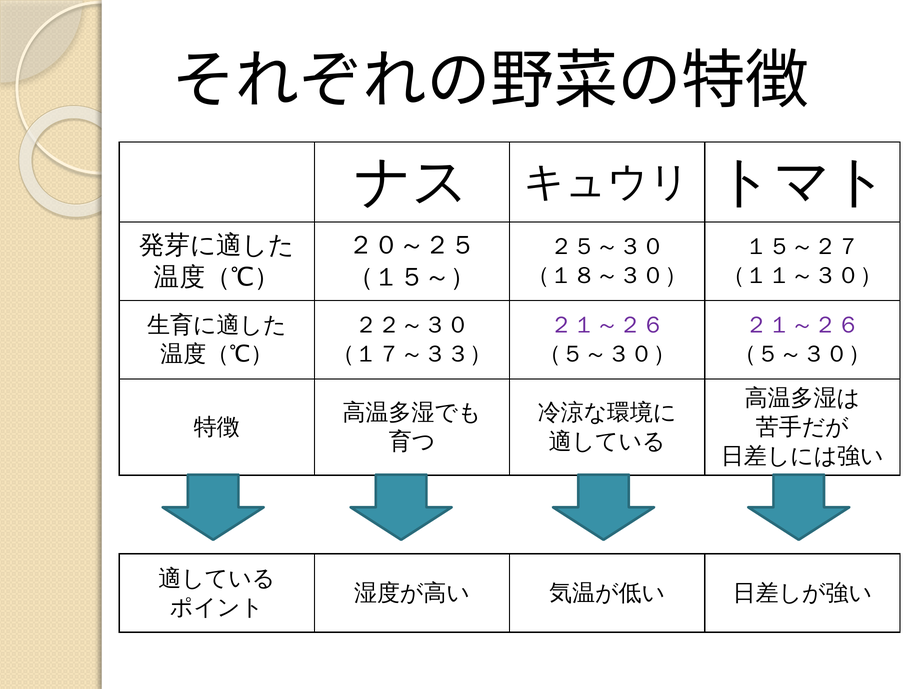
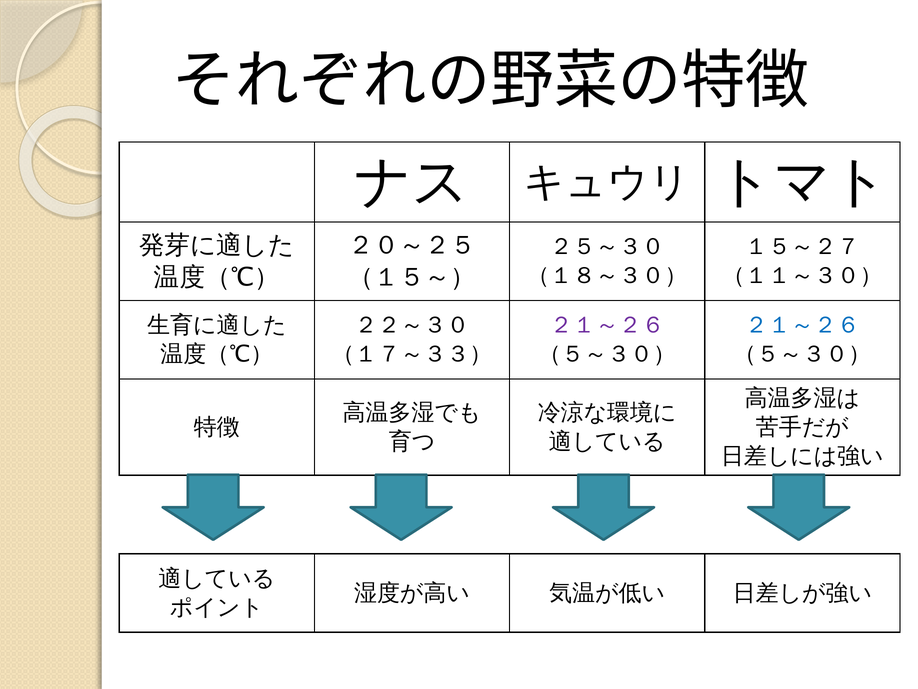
２１～２６ at (802, 325) colour: purple -> blue
